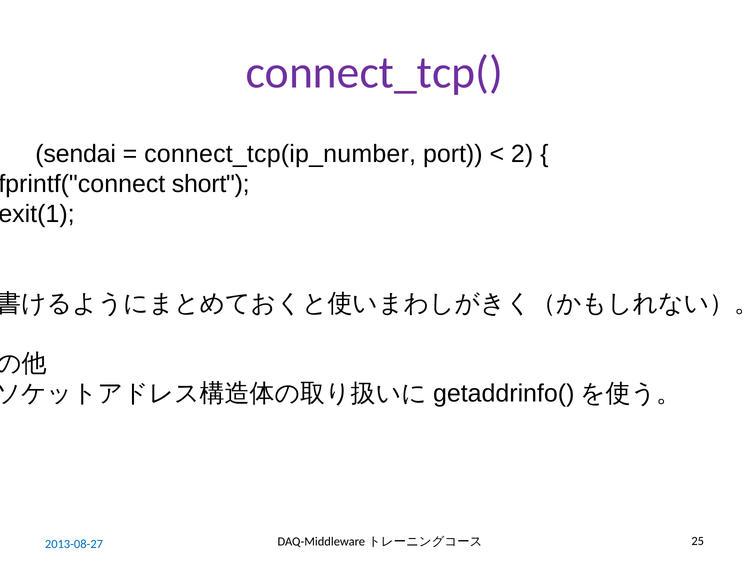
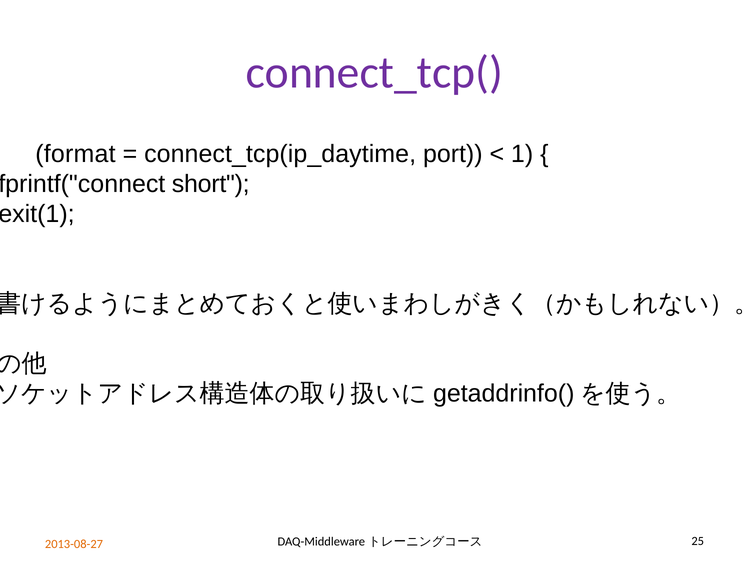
sendai: sendai -> format
connect_tcp(ip_number: connect_tcp(ip_number -> connect_tcp(ip_daytime
2: 2 -> 1
2013-08-27 colour: blue -> orange
